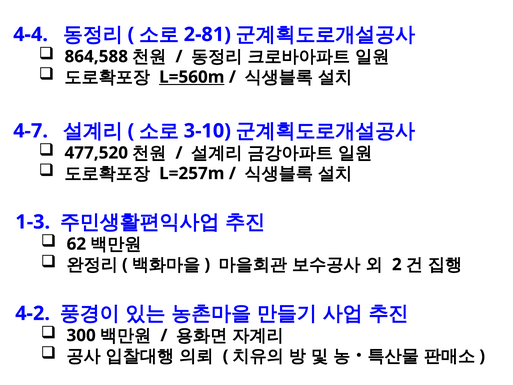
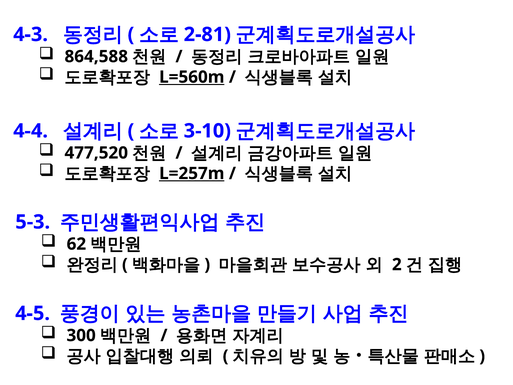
4-4: 4-4 -> 4-3
4-7: 4-7 -> 4-4
L=257m underline: none -> present
1-3: 1-3 -> 5-3
4-2: 4-2 -> 4-5
